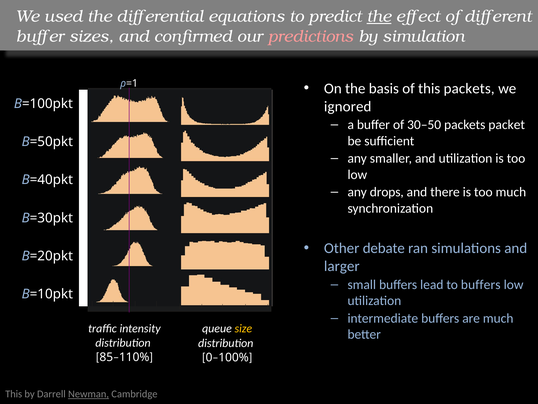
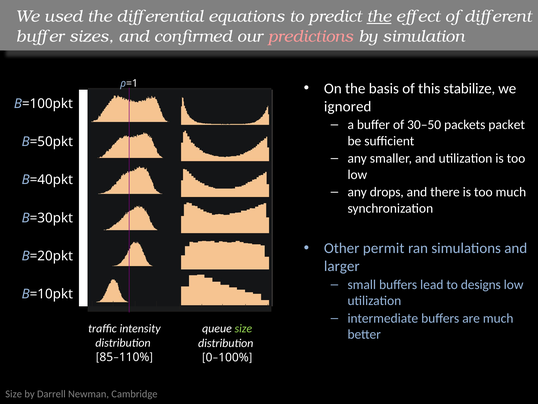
this packets: packets -> stabilize
debate: debate -> permit
to buffers: buffers -> designs
size at (243, 328) colour: yellow -> light green
This at (14, 394): This -> Size
Newman underline: present -> none
